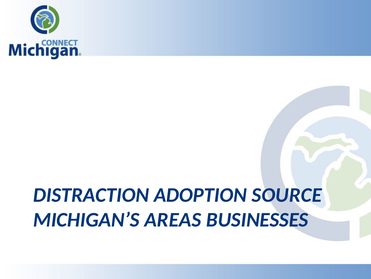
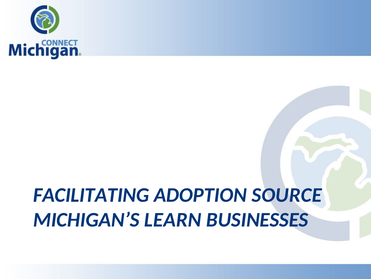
DISTRACTION: DISTRACTION -> FACILITATING
AREAS: AREAS -> LEARN
